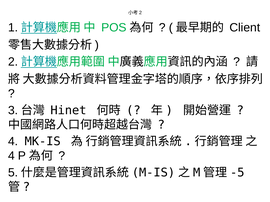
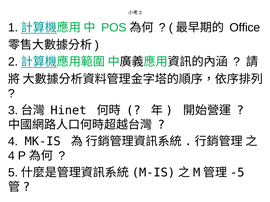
Client: Client -> Office
